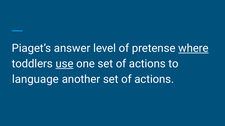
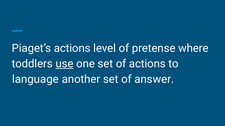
Piaget’s answer: answer -> actions
where underline: present -> none
another set of actions: actions -> answer
